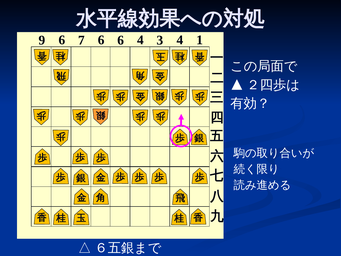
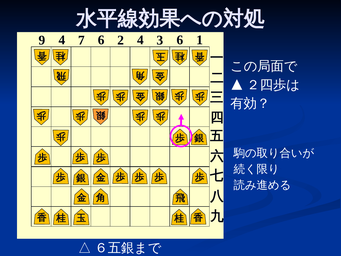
9 6: 6 -> 4
6 6: 6 -> 2
3 4: 4 -> 6
